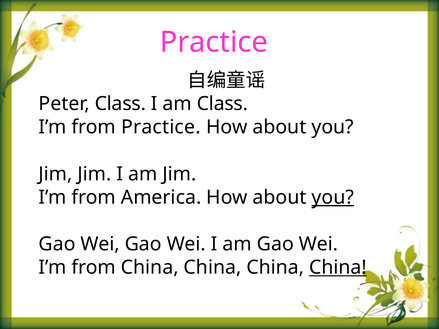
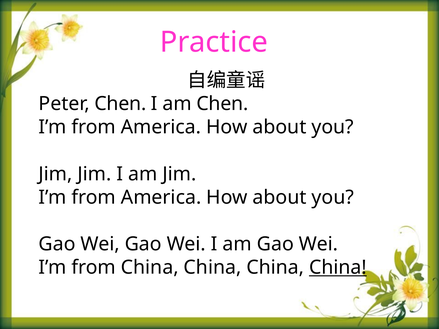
Peter Class: Class -> Chen
am Class: Class -> Chen
Practice at (161, 127): Practice -> America
you at (333, 197) underline: present -> none
